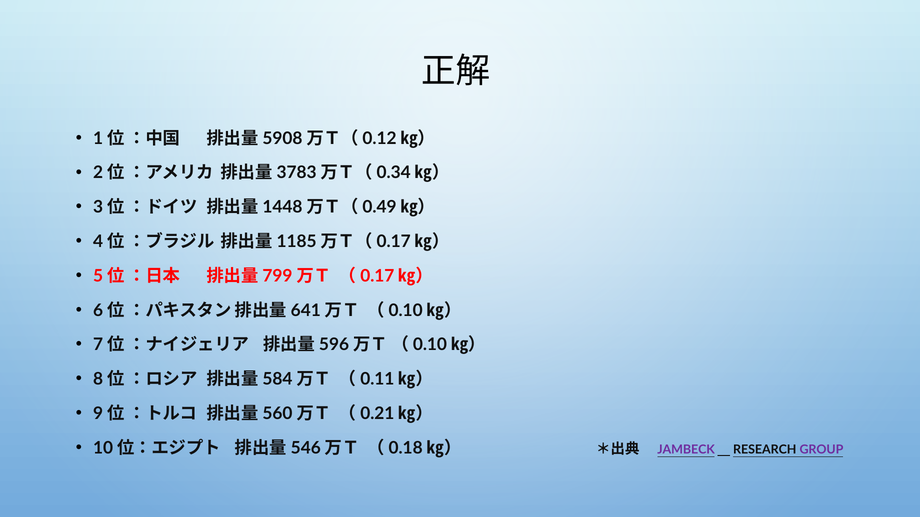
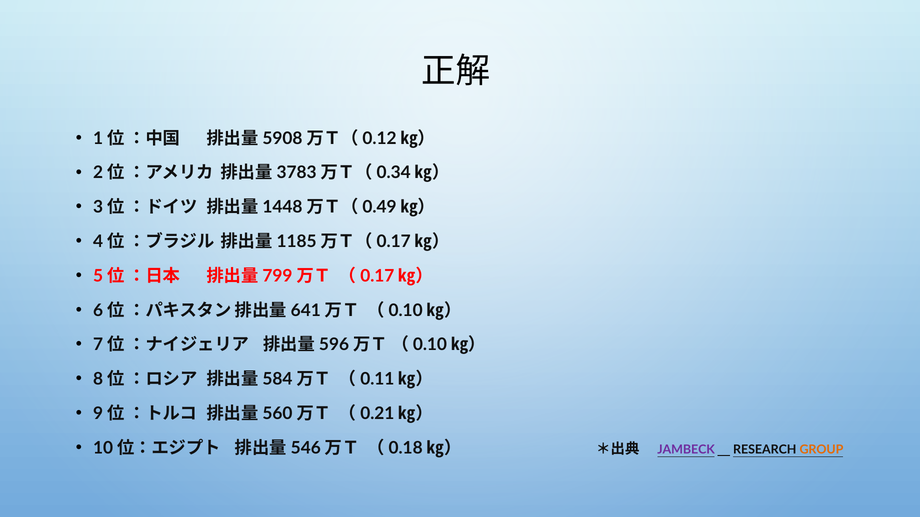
GROUP colour: purple -> orange
